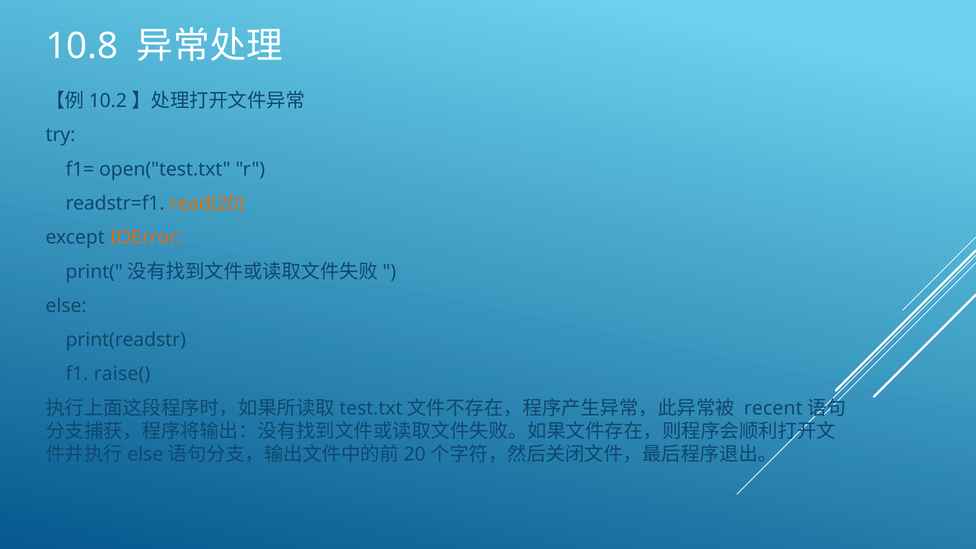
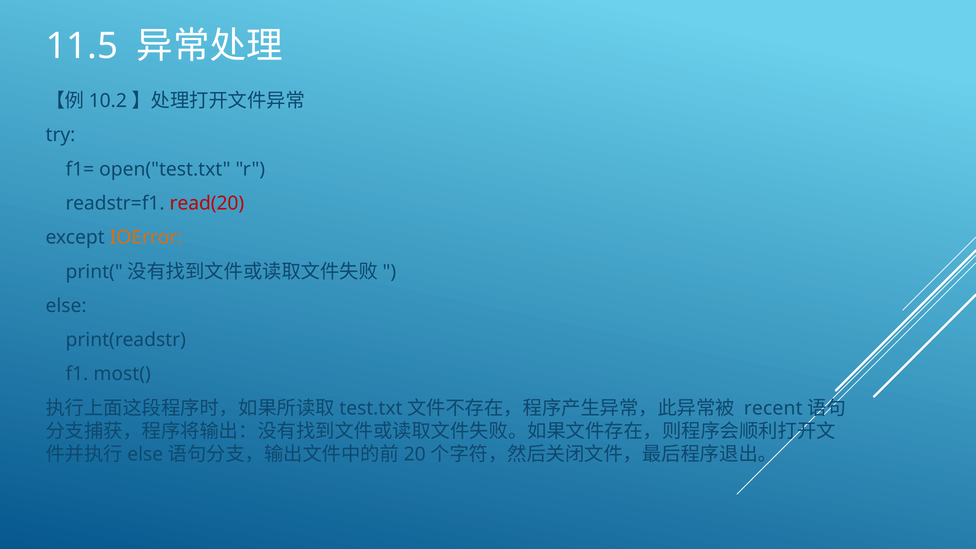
10.8: 10.8 -> 11.5
read(20 colour: orange -> red
raise(: raise( -> most(
